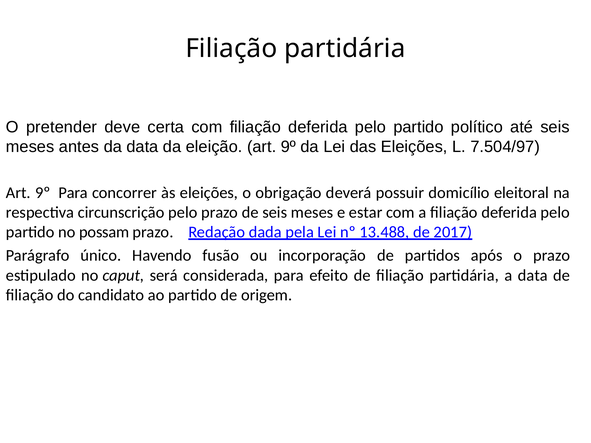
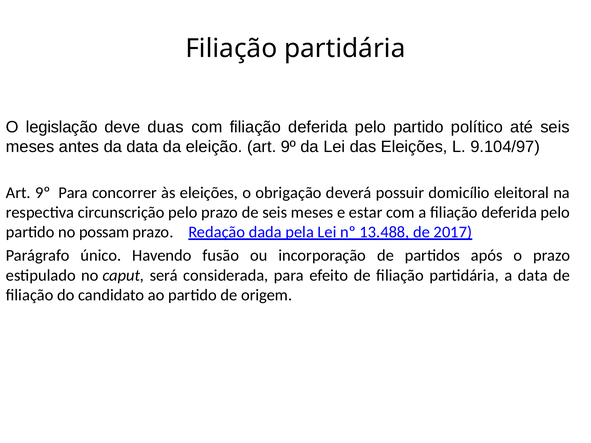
pretender: pretender -> legislação
certa: certa -> duas
7.504/97: 7.504/97 -> 9.104/97
